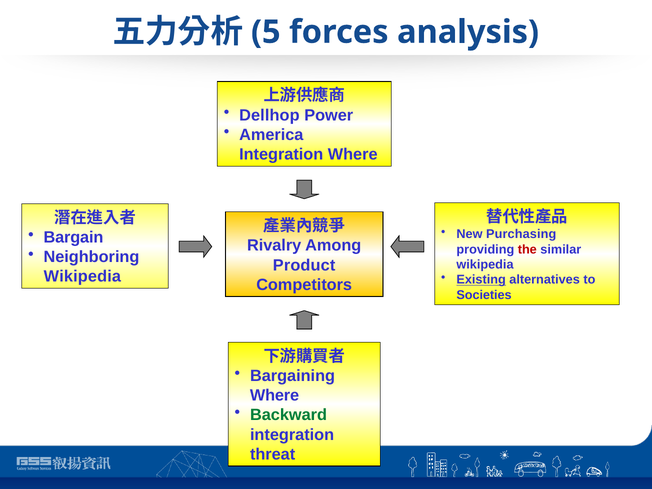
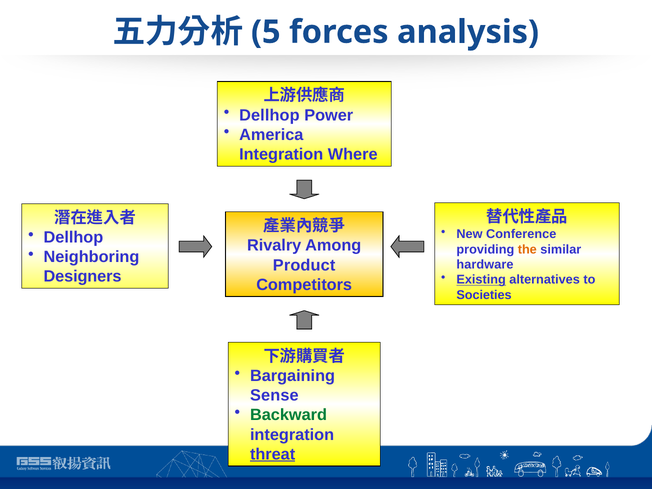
Purchasing: Purchasing -> Conference
Bargain at (73, 237): Bargain -> Dellhop
the colour: red -> orange
wikipedia at (485, 265): wikipedia -> hardware
Wikipedia at (82, 277): Wikipedia -> Designers
Where at (275, 396): Where -> Sense
threat underline: none -> present
